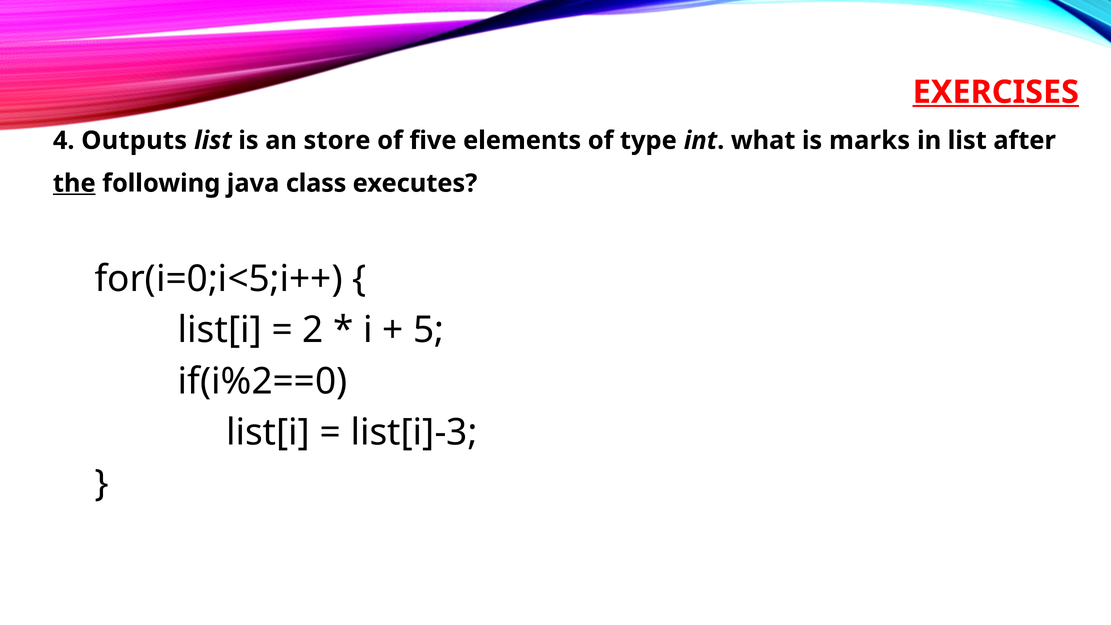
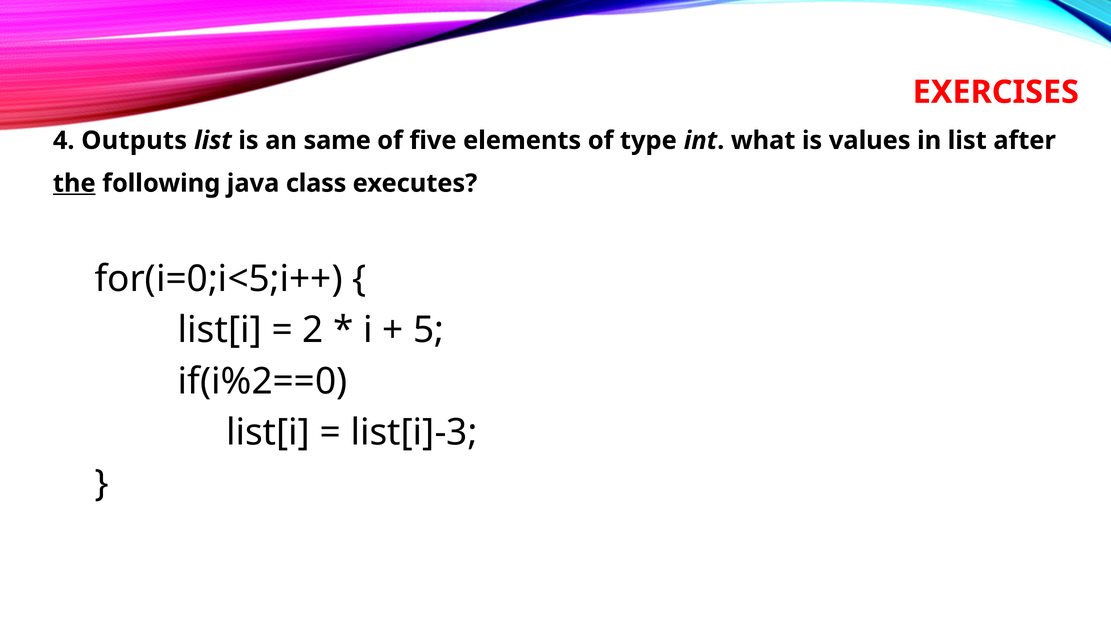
EXERCISES underline: present -> none
store: store -> same
marks: marks -> values
